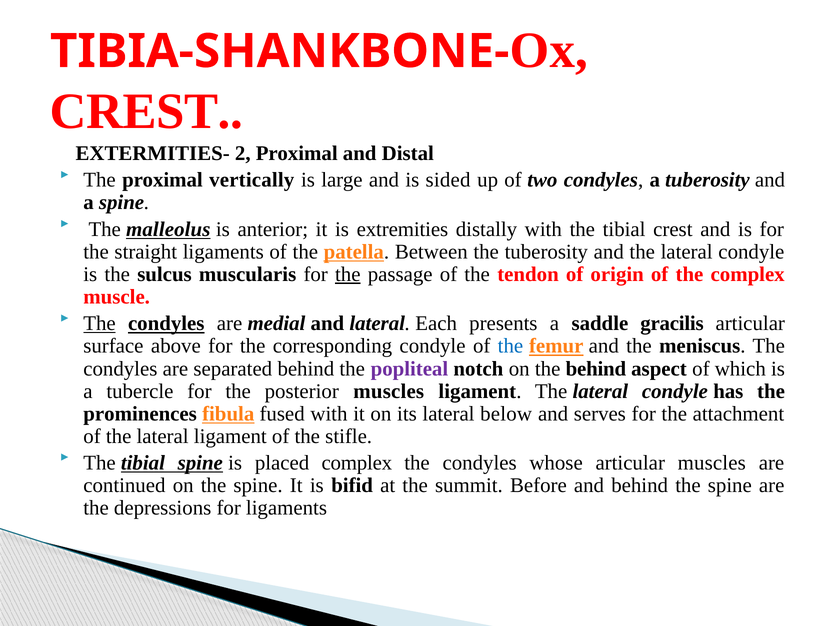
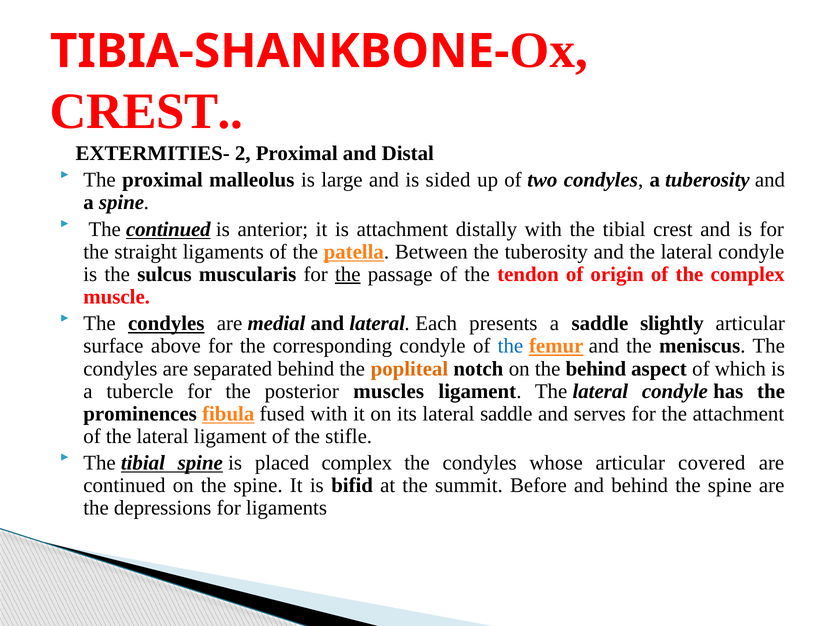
vertically: vertically -> malleolus
The malleolus: malleolus -> continued
is extremities: extremities -> attachment
The at (100, 324) underline: present -> none
gracilis: gracilis -> slightly
popliteal colour: purple -> orange
lateral below: below -> saddle
articular muscles: muscles -> covered
